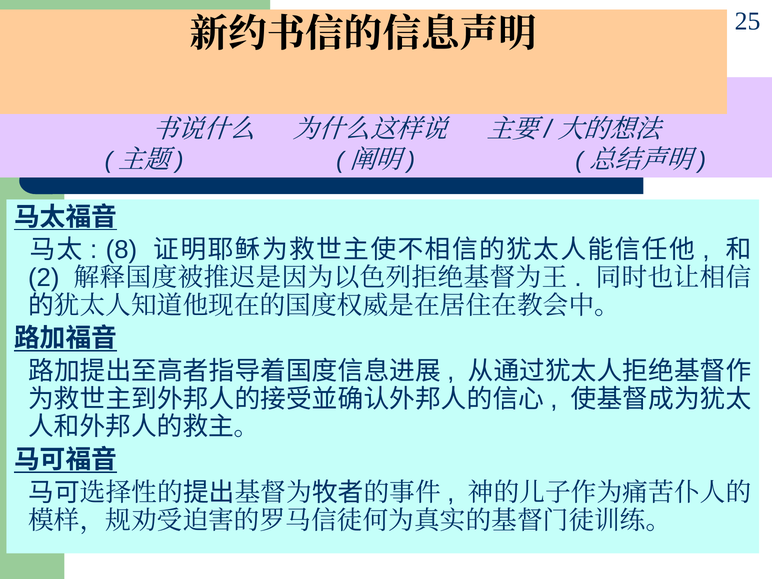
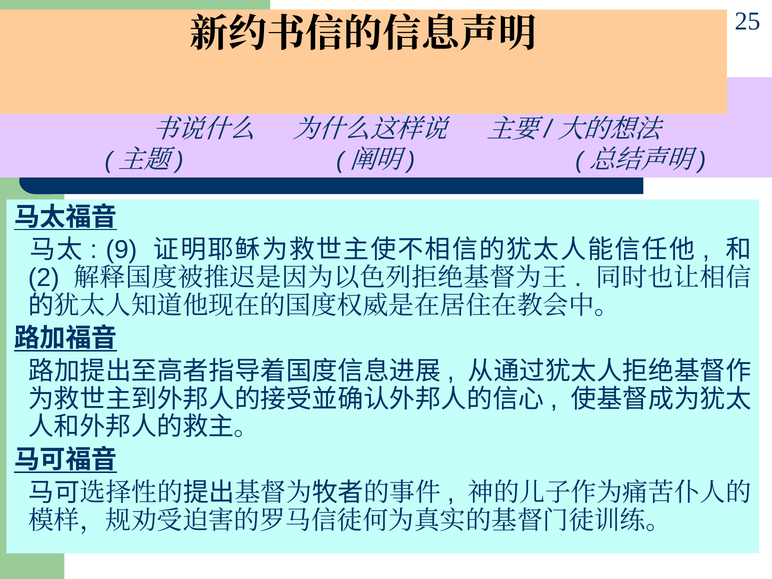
8: 8 -> 9
